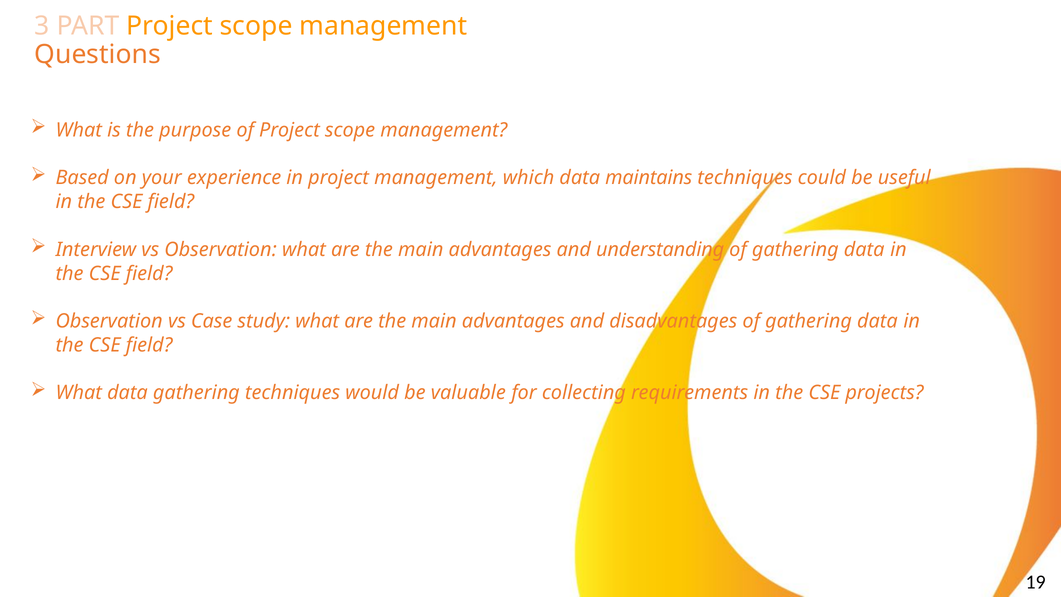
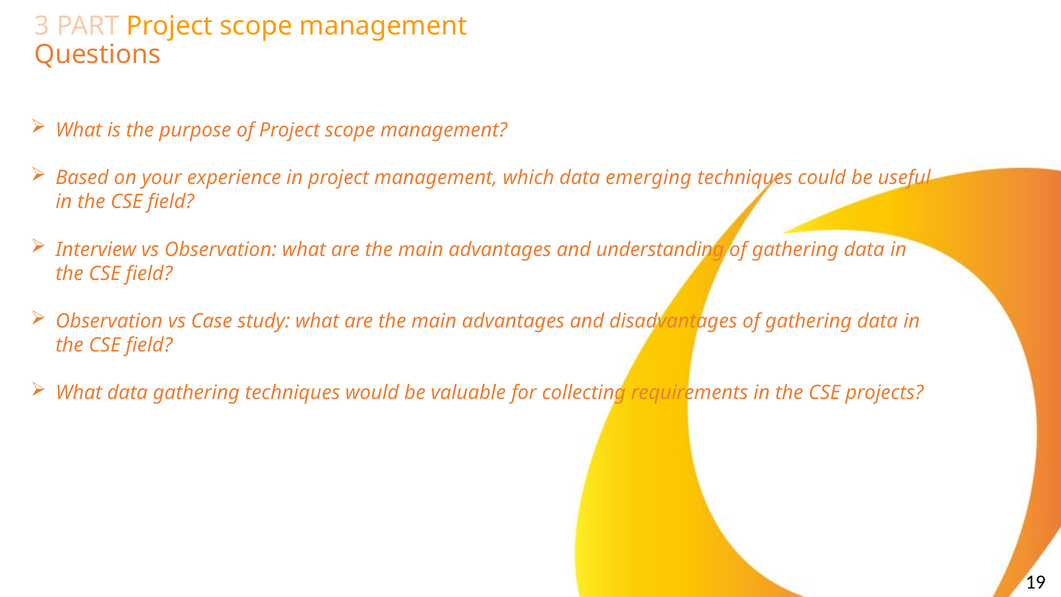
maintains: maintains -> emerging
